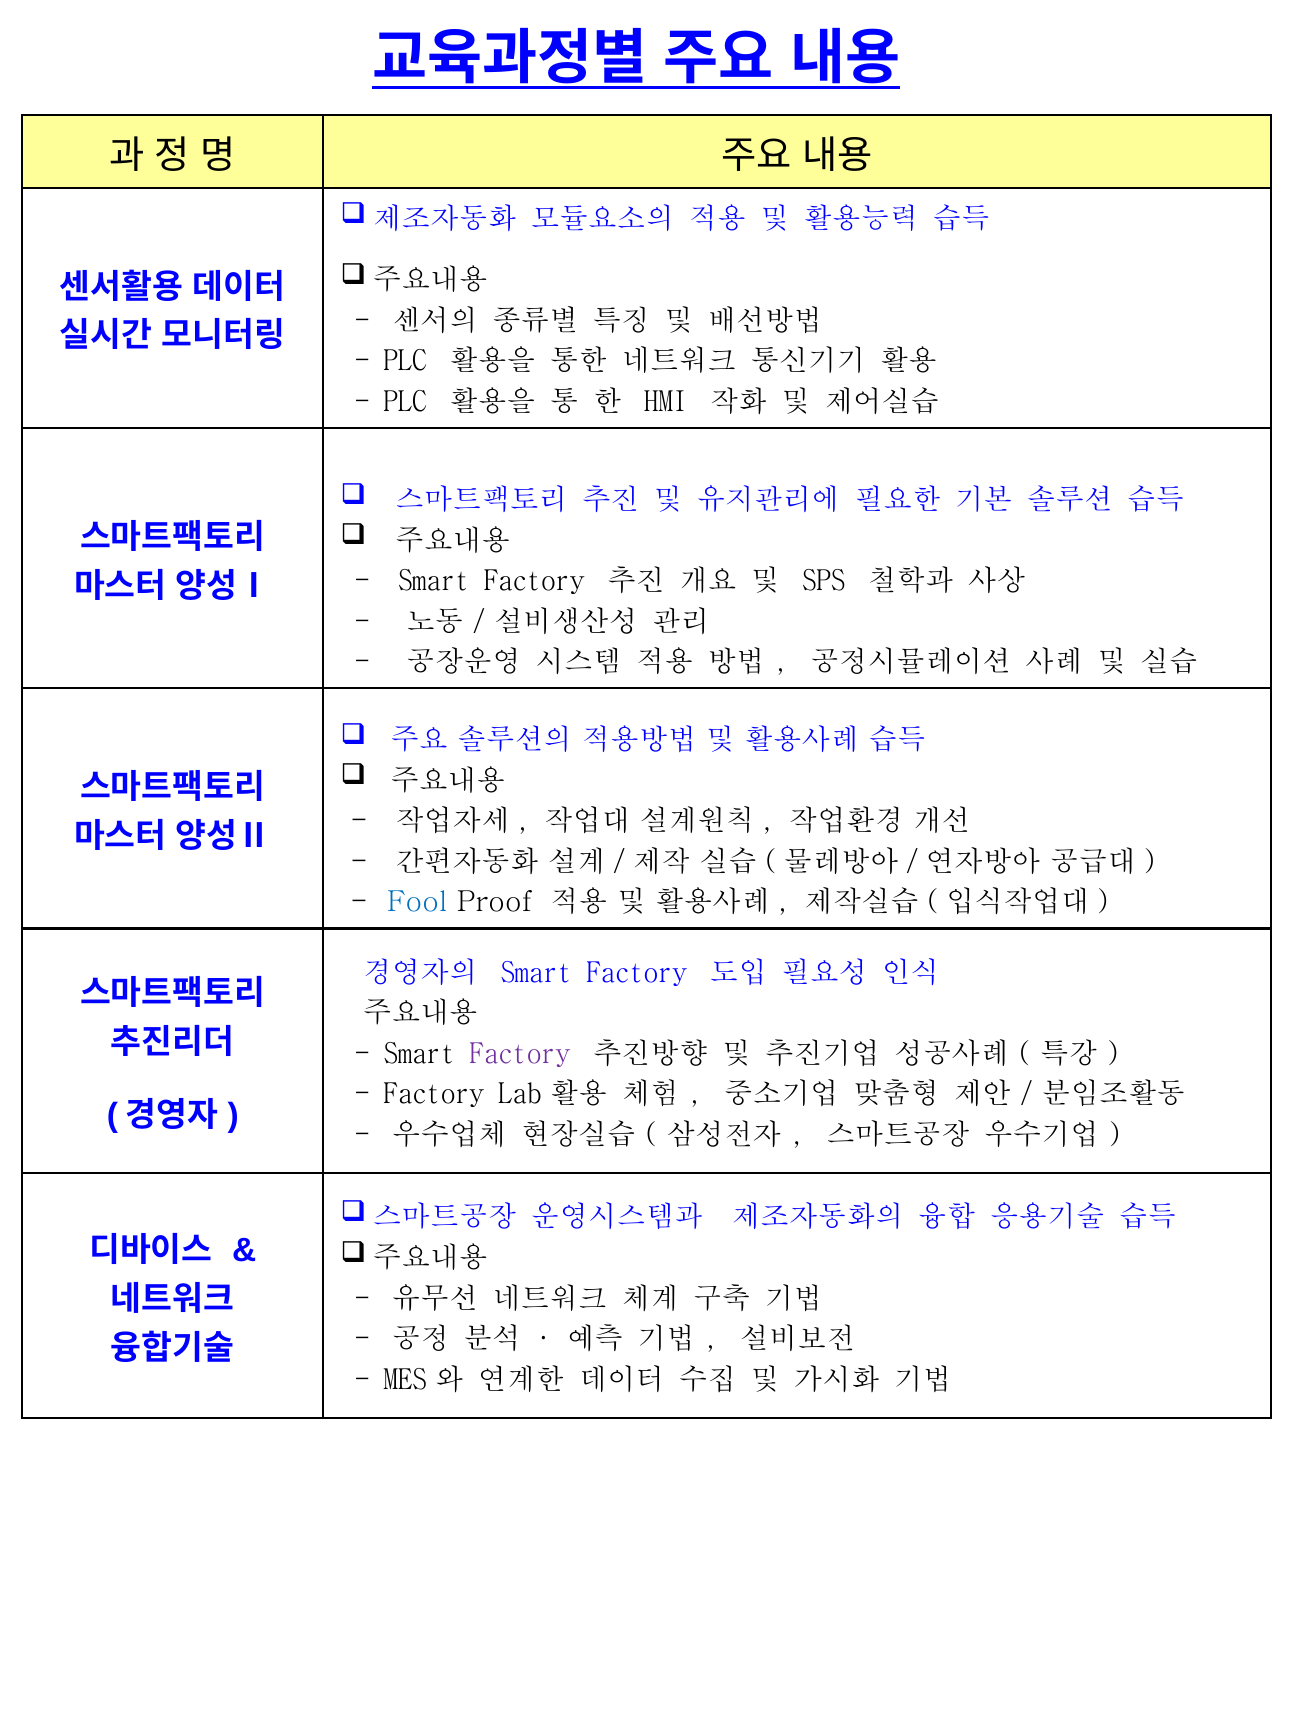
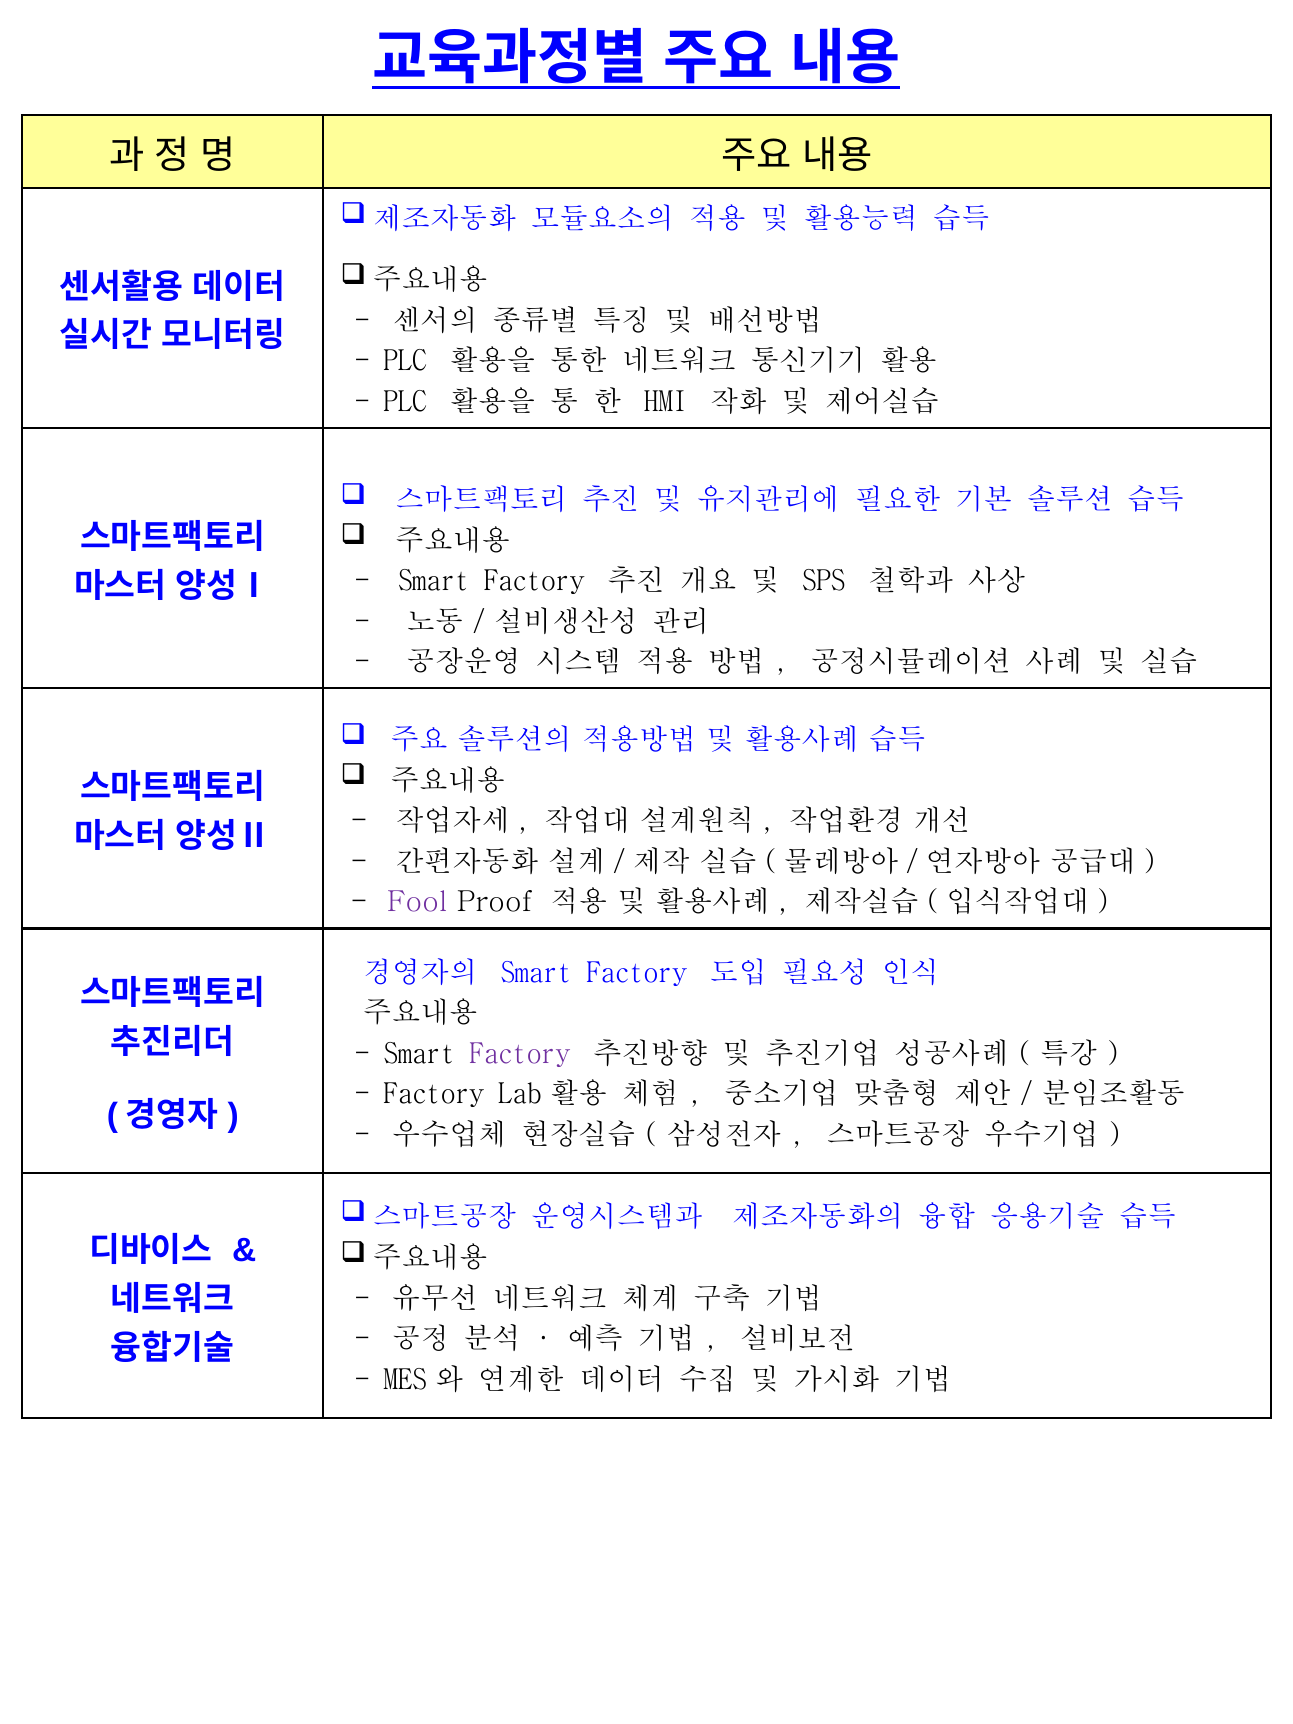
Fool colour: blue -> purple
